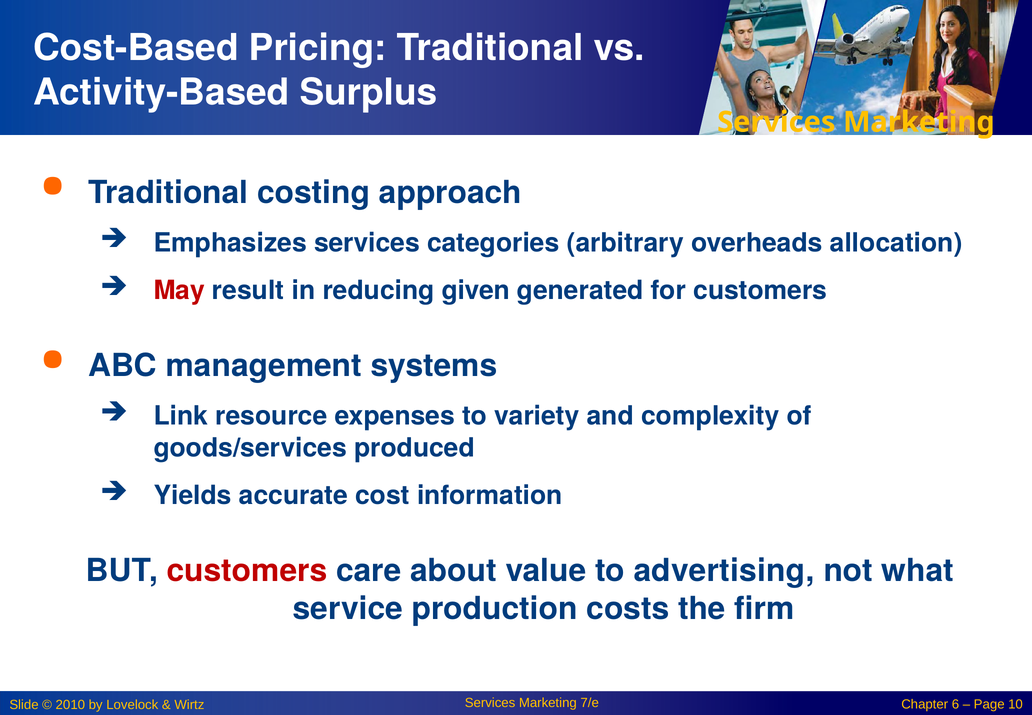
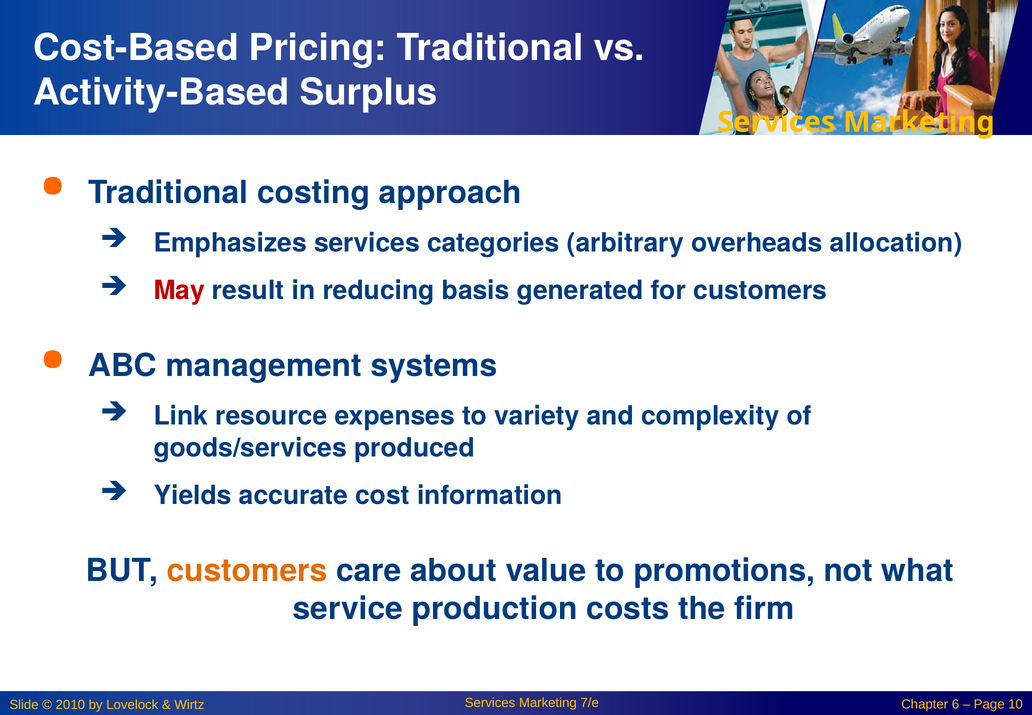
given: given -> basis
customers at (247, 570) colour: red -> orange
advertising: advertising -> promotions
